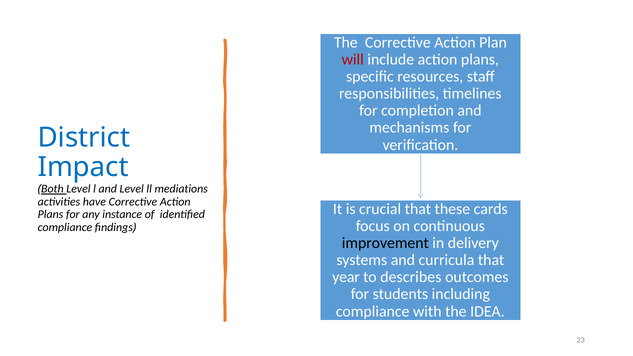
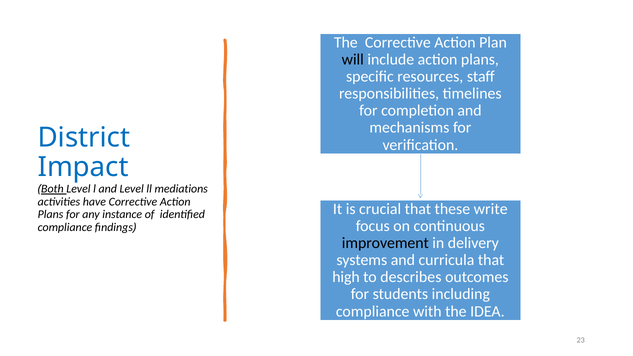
will colour: red -> black
cards: cards -> write
year: year -> high
